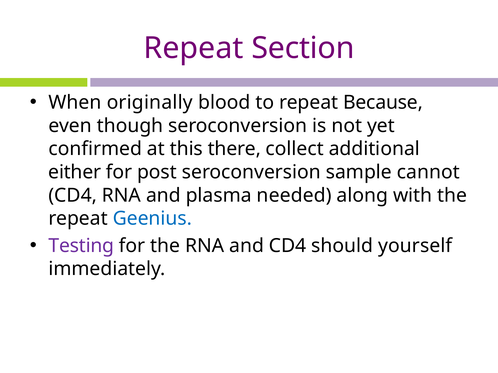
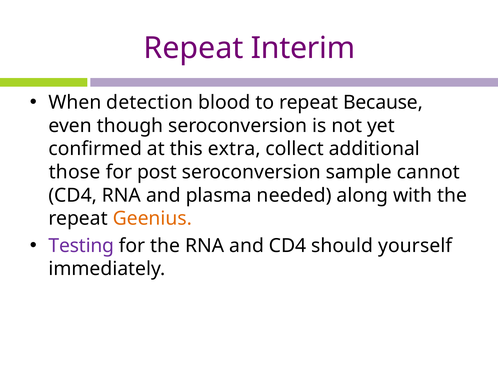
Section: Section -> Interim
originally: originally -> detection
there: there -> extra
either: either -> those
Geenius colour: blue -> orange
